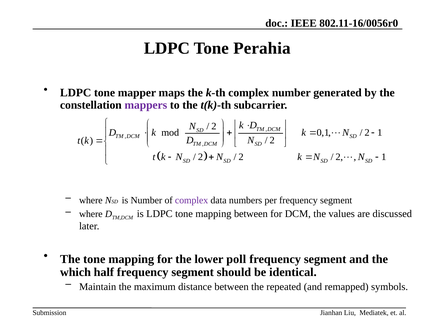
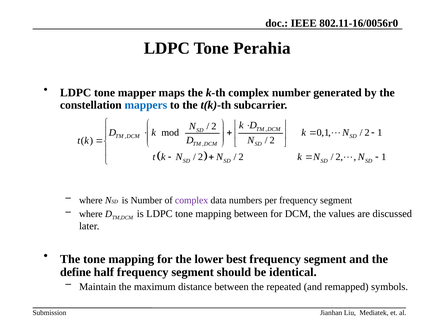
mappers colour: purple -> blue
poll: poll -> best
which: which -> define
